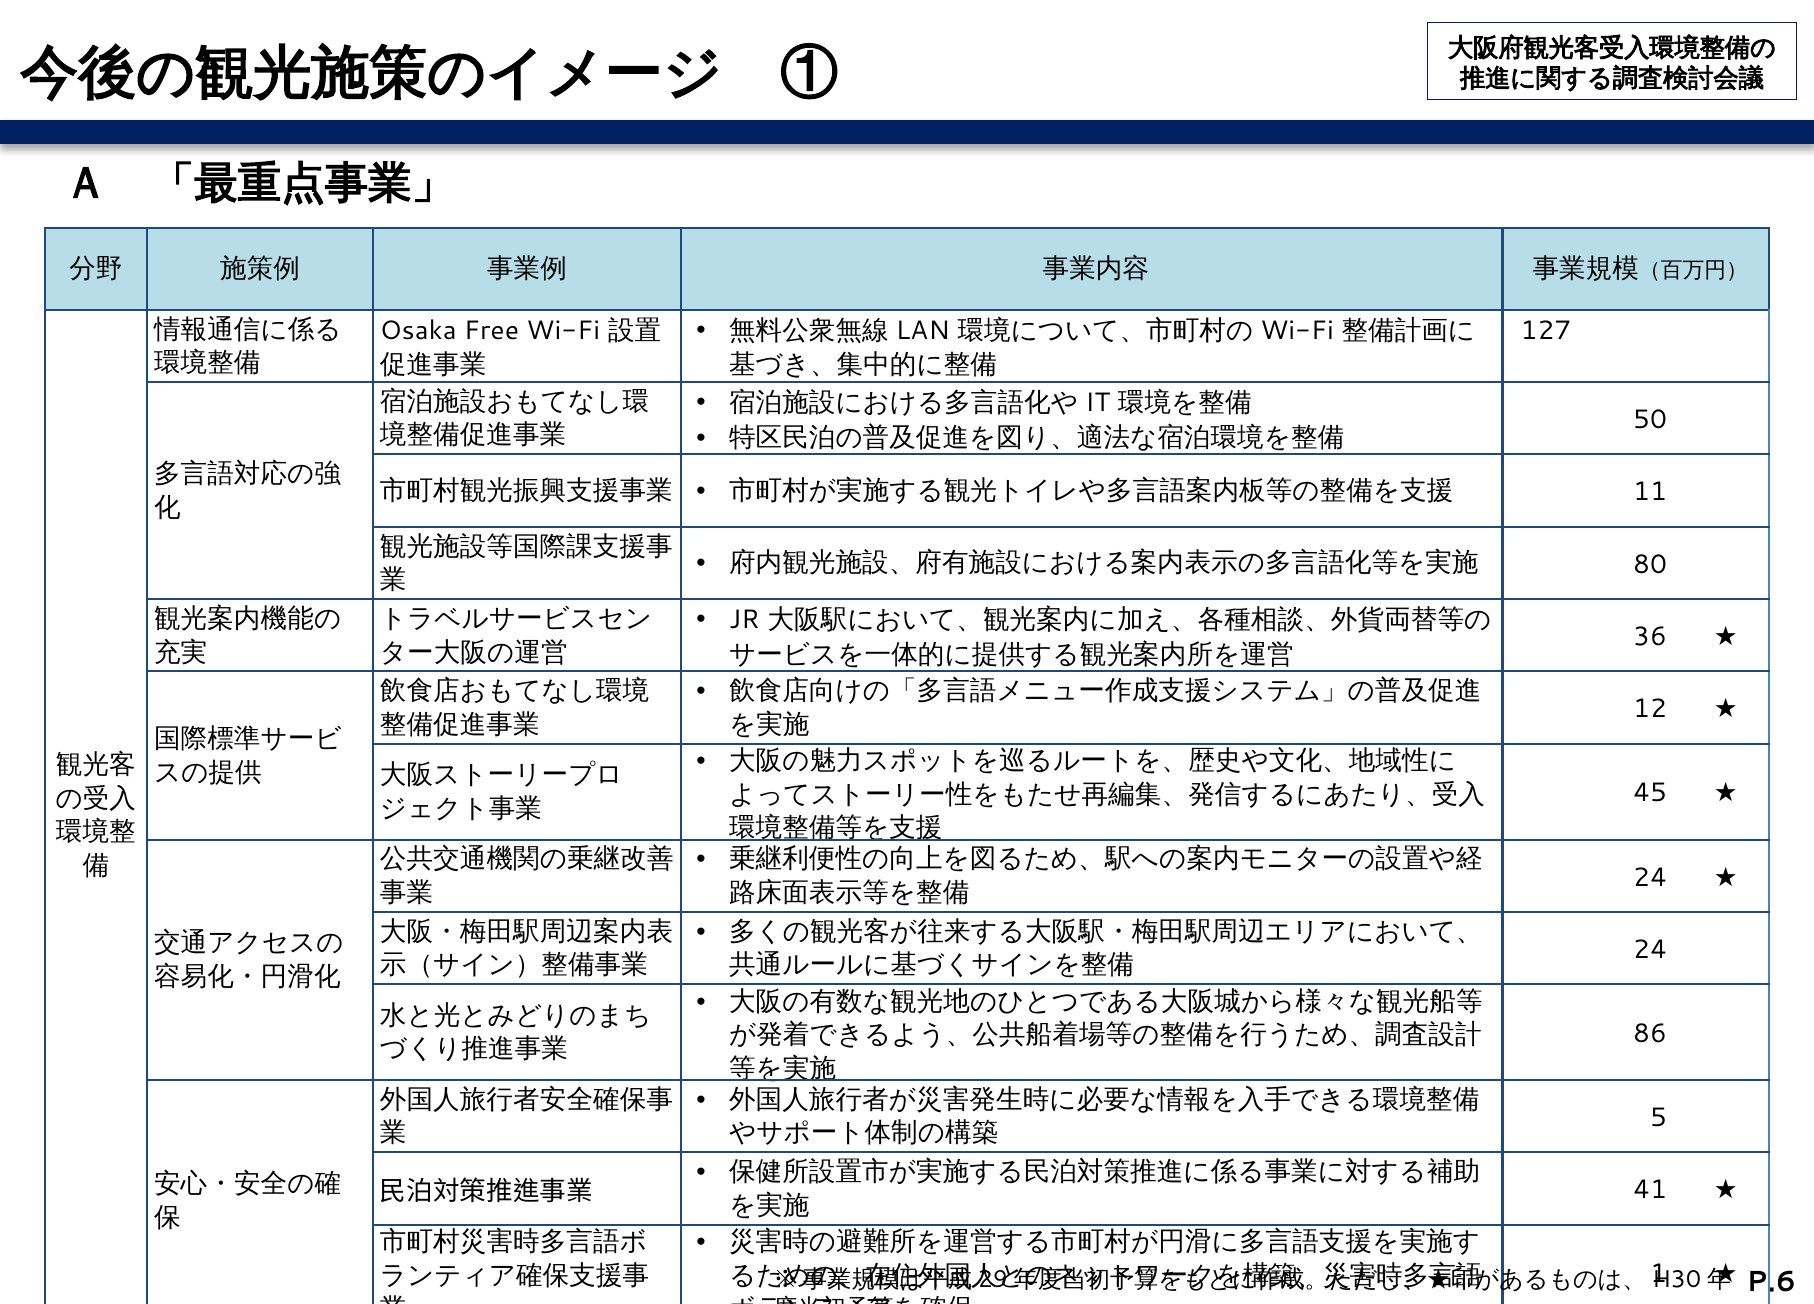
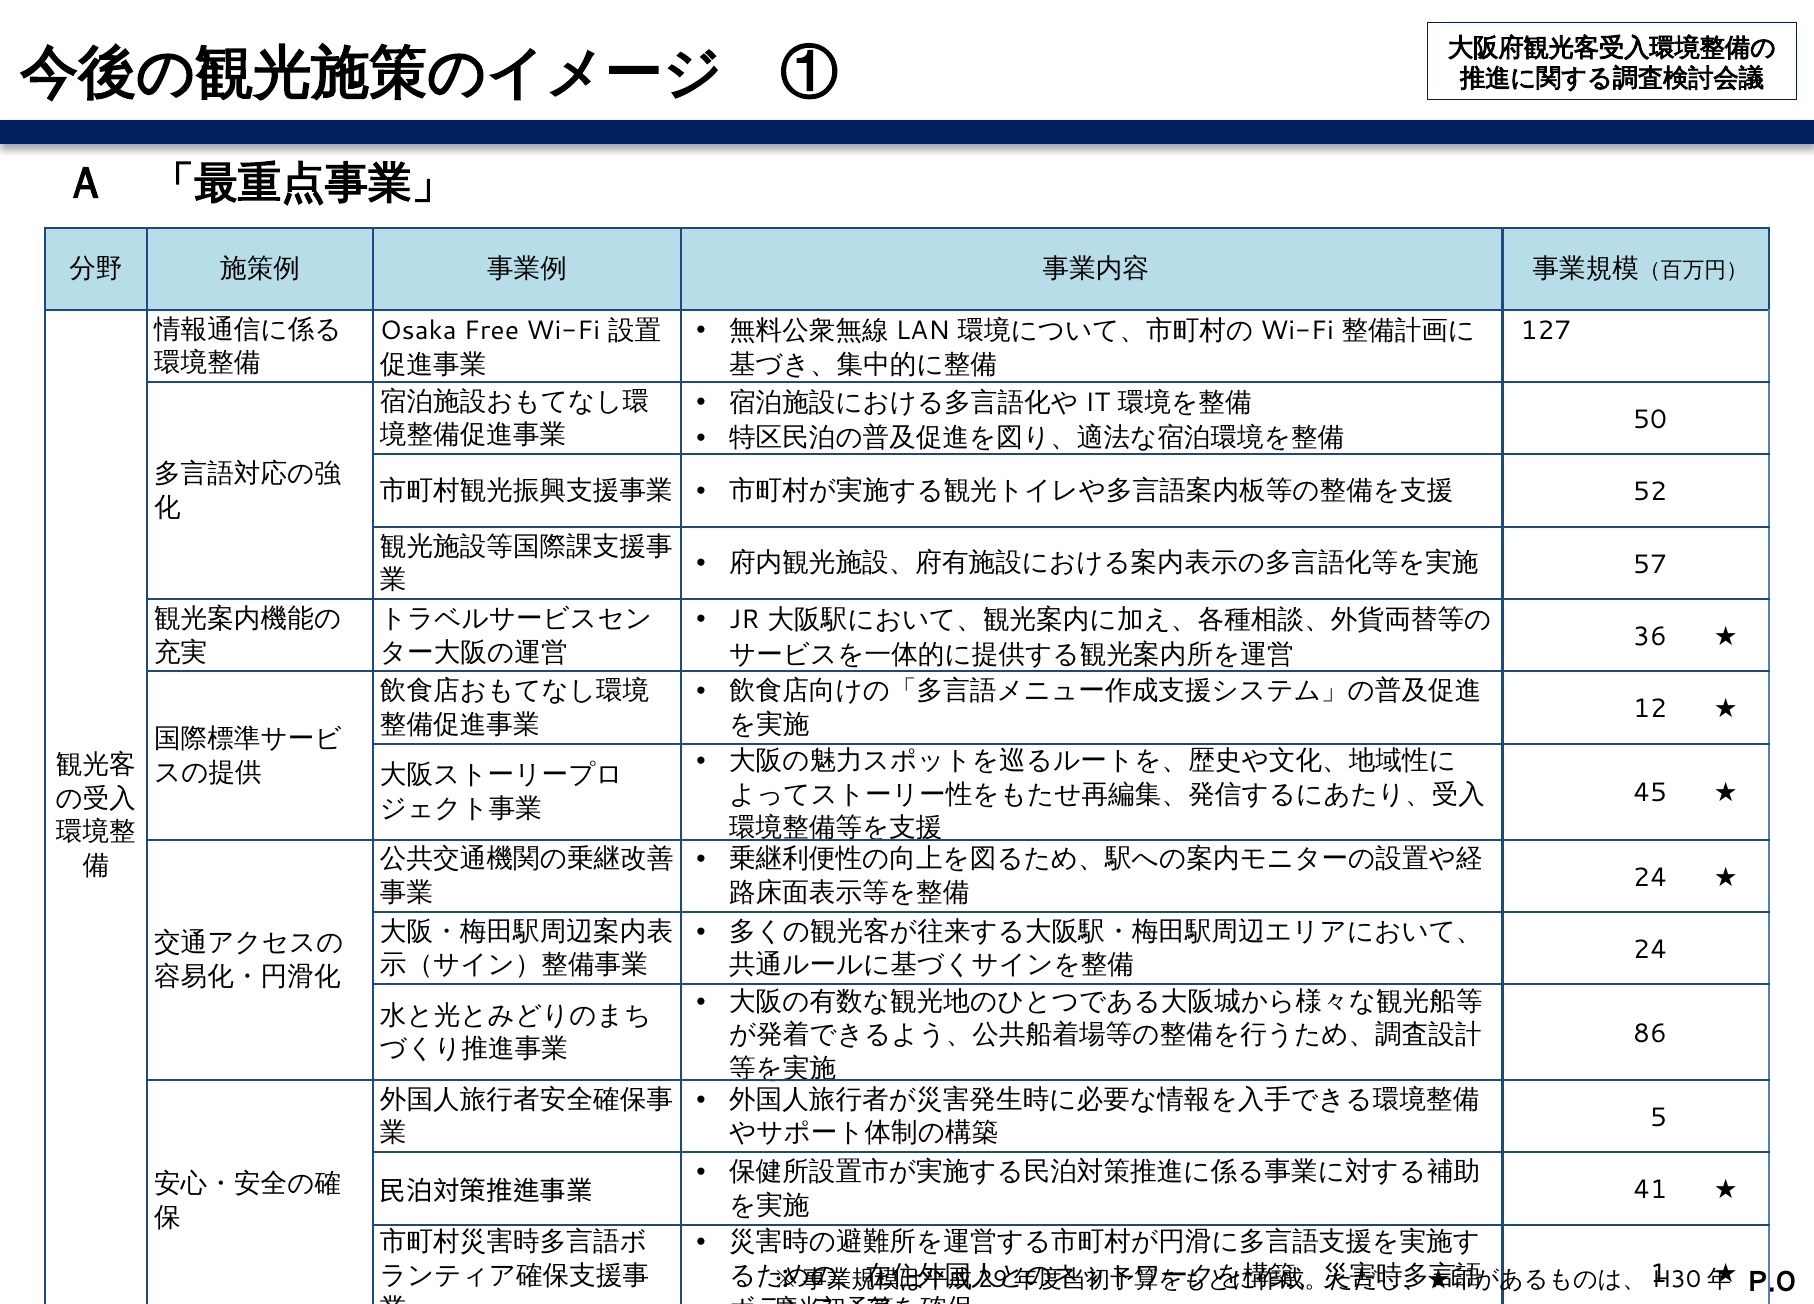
11: 11 -> 52
80: 80 -> 57
P.6: P.6 -> P.0
